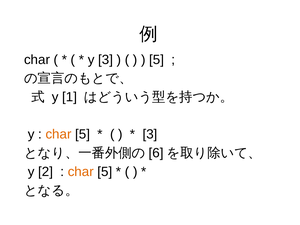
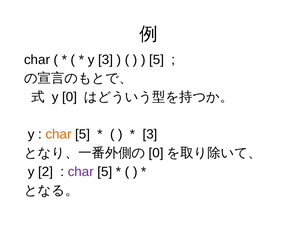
y 1: 1 -> 0
6 at (156, 153): 6 -> 0
char at (81, 172) colour: orange -> purple
